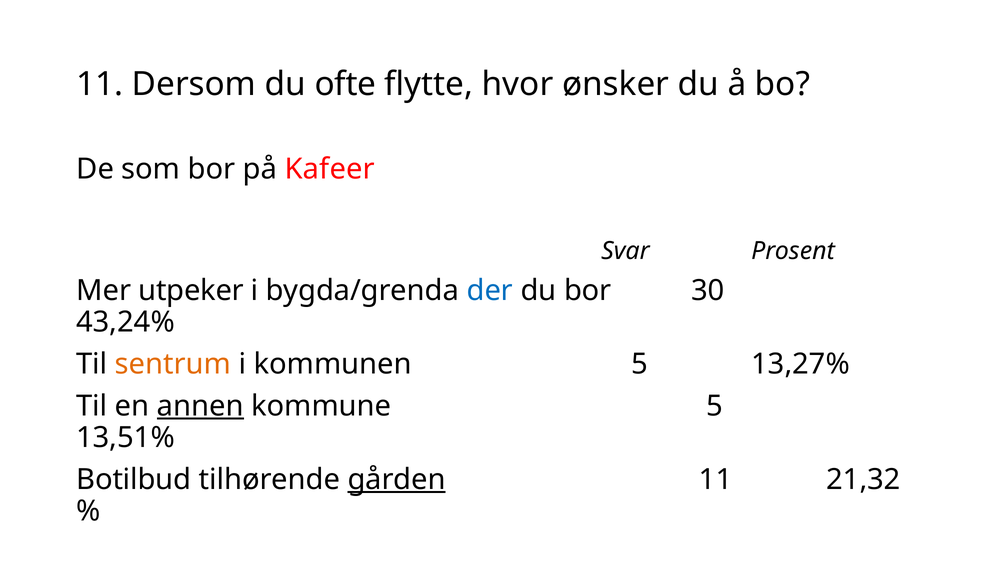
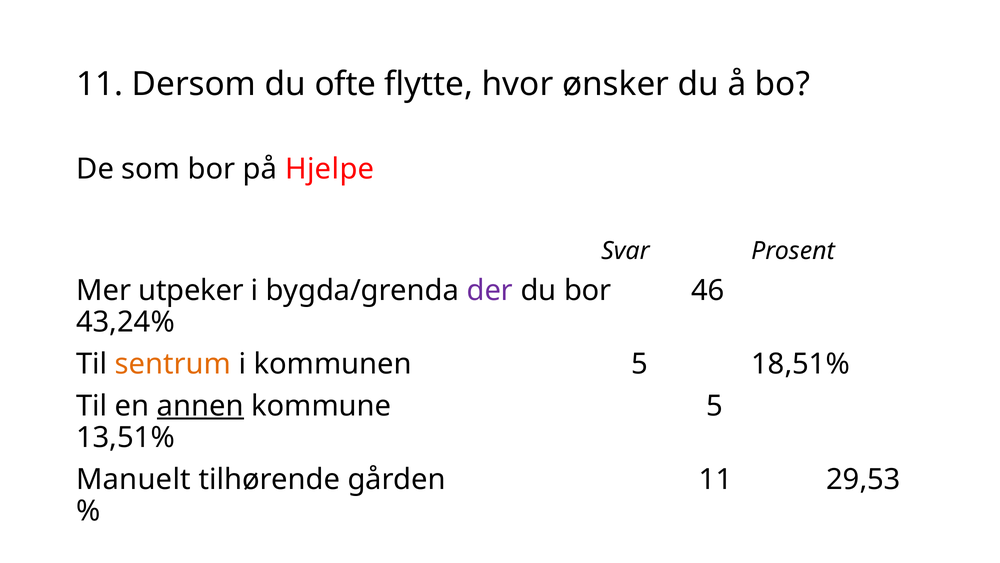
Kafeer: Kafeer -> Hjelpe
der colour: blue -> purple
30: 30 -> 46
13,27%: 13,27% -> 18,51%
Botilbud: Botilbud -> Manuelt
gården underline: present -> none
21,32: 21,32 -> 29,53
